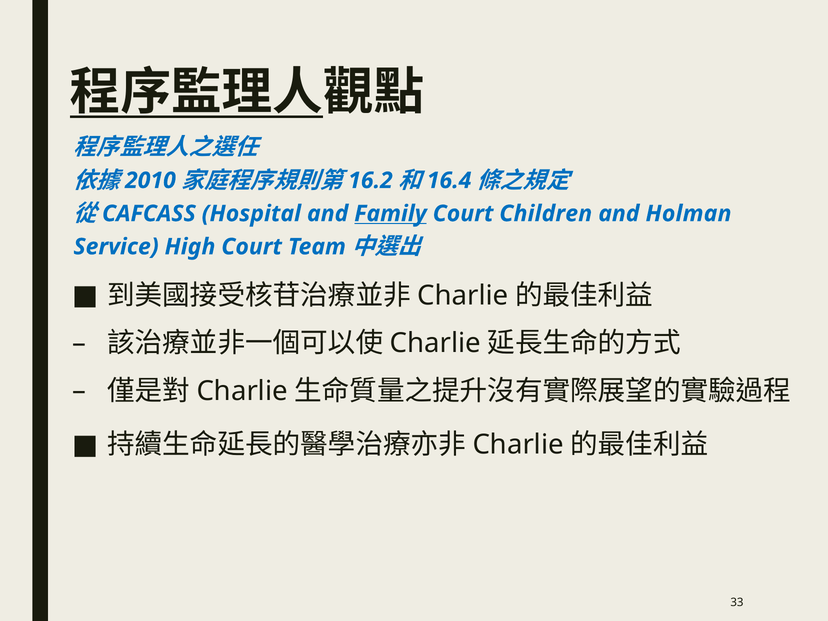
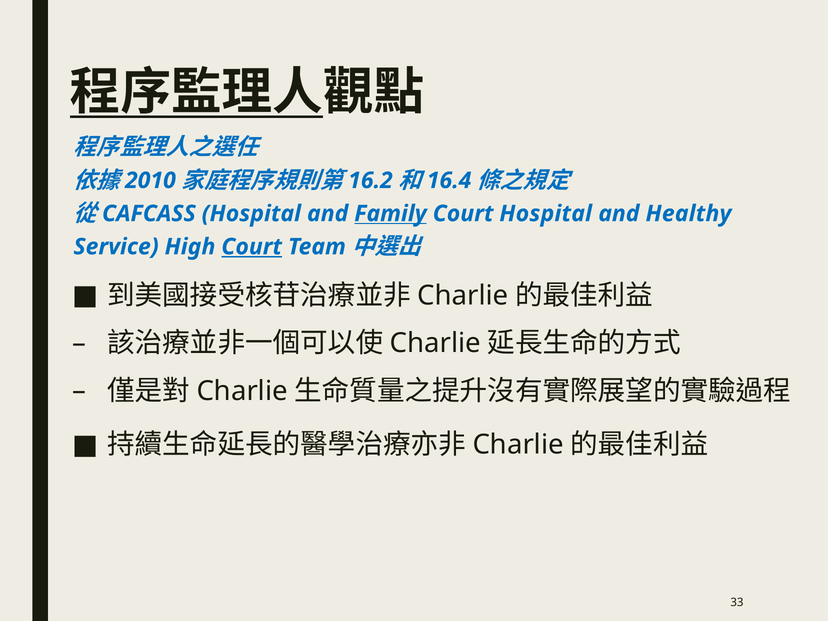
Court Children: Children -> Hospital
Holman: Holman -> Healthy
Court at (252, 247) underline: none -> present
